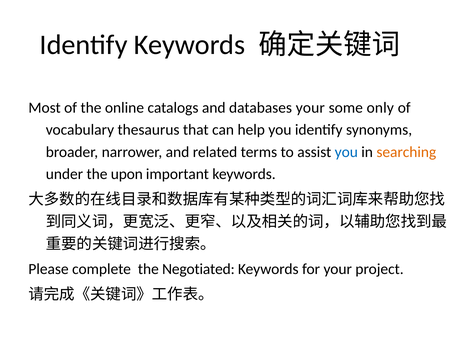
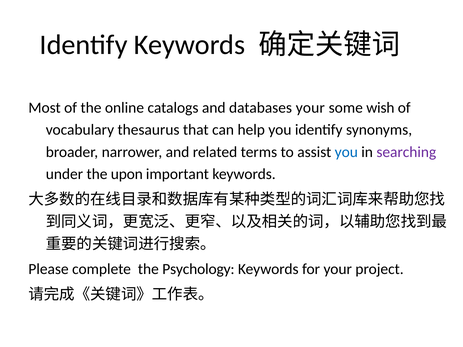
only: only -> wish
searching colour: orange -> purple
Negotiated: Negotiated -> Psychology
